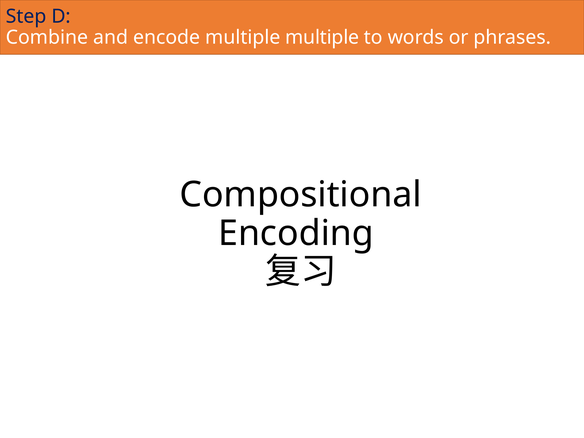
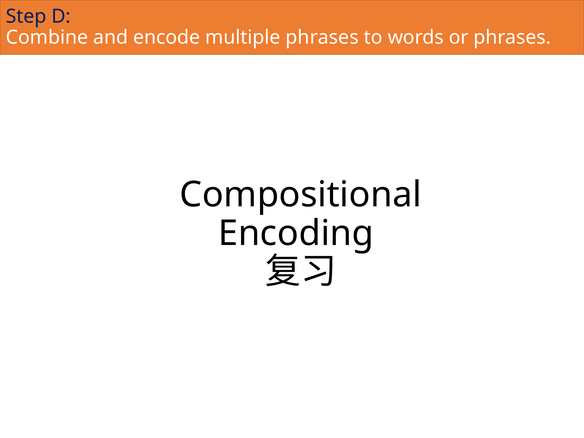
multiple multiple: multiple -> phrases
